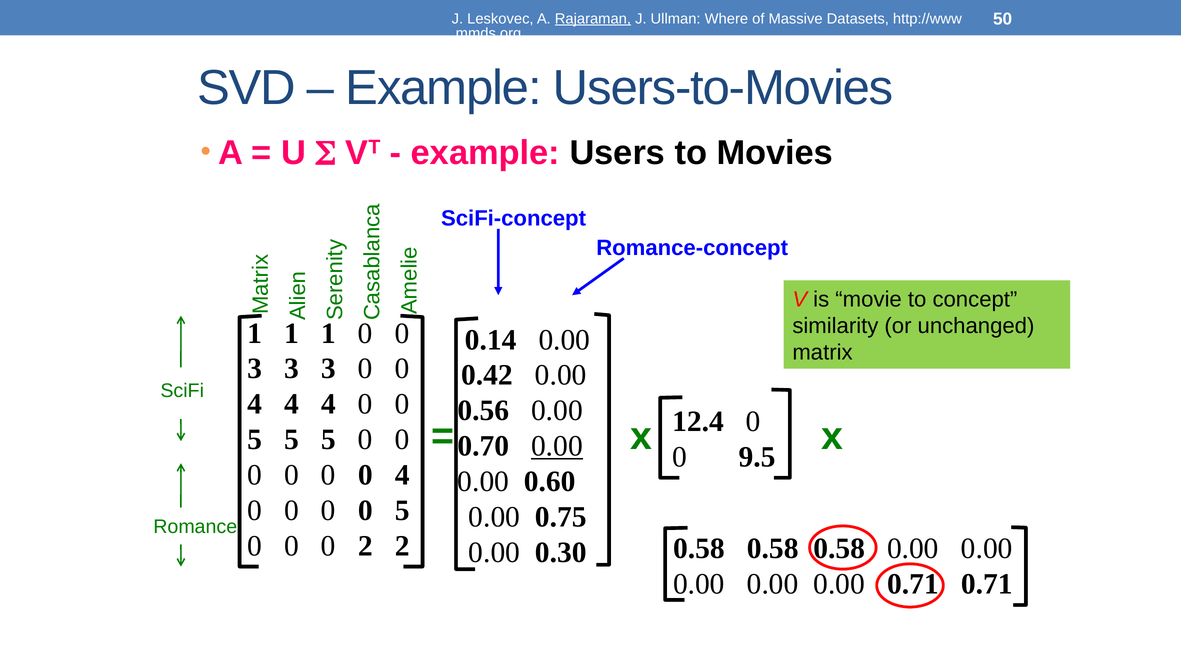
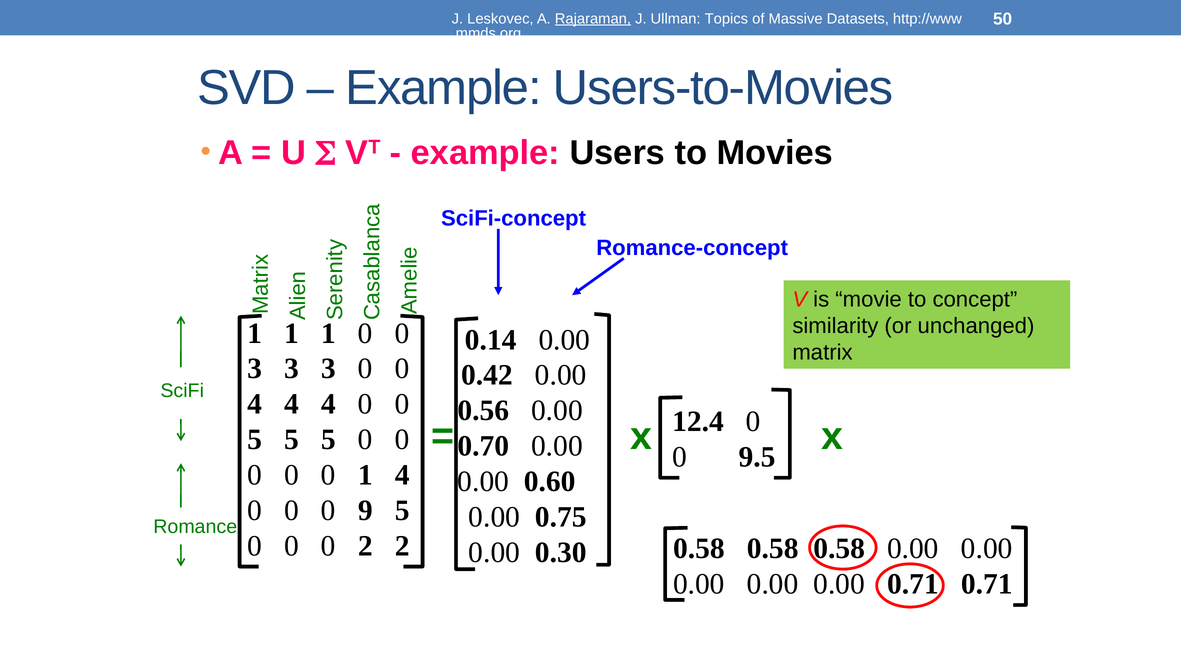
Where: Where -> Topics
0.00 at (557, 446) underline: present -> none
0 at (365, 475): 0 -> 1
0 at (365, 511): 0 -> 9
